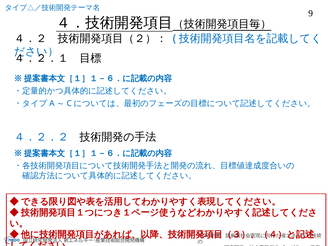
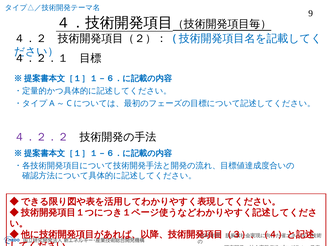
４．２．２ colour: blue -> purple
